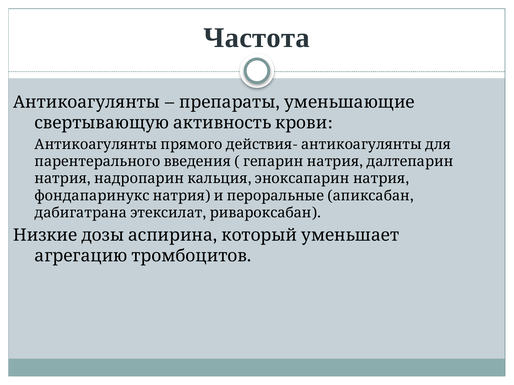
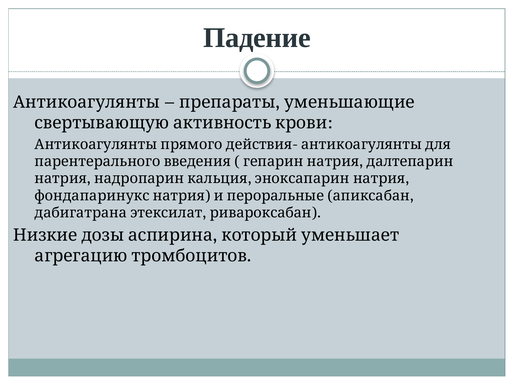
Частота: Частота -> Падение
